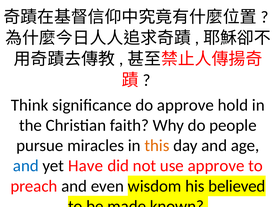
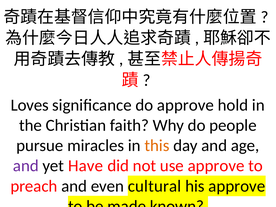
Think: Think -> Loves
and at (26, 166) colour: blue -> purple
wisdom: wisdom -> cultural
his believed: believed -> approve
